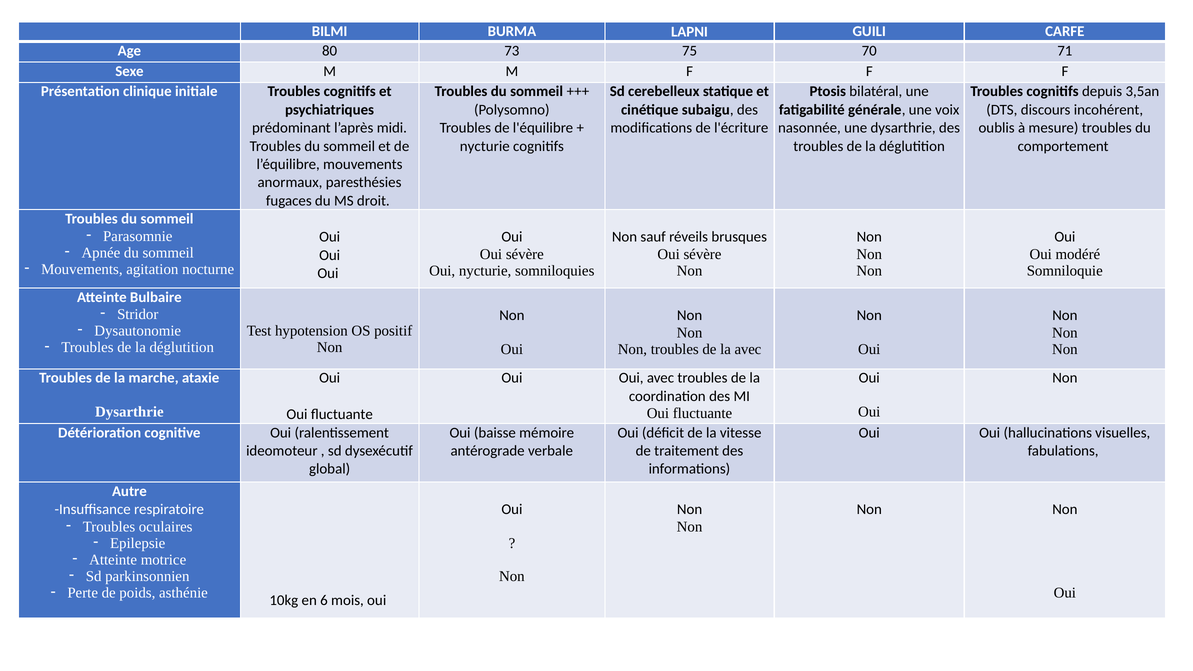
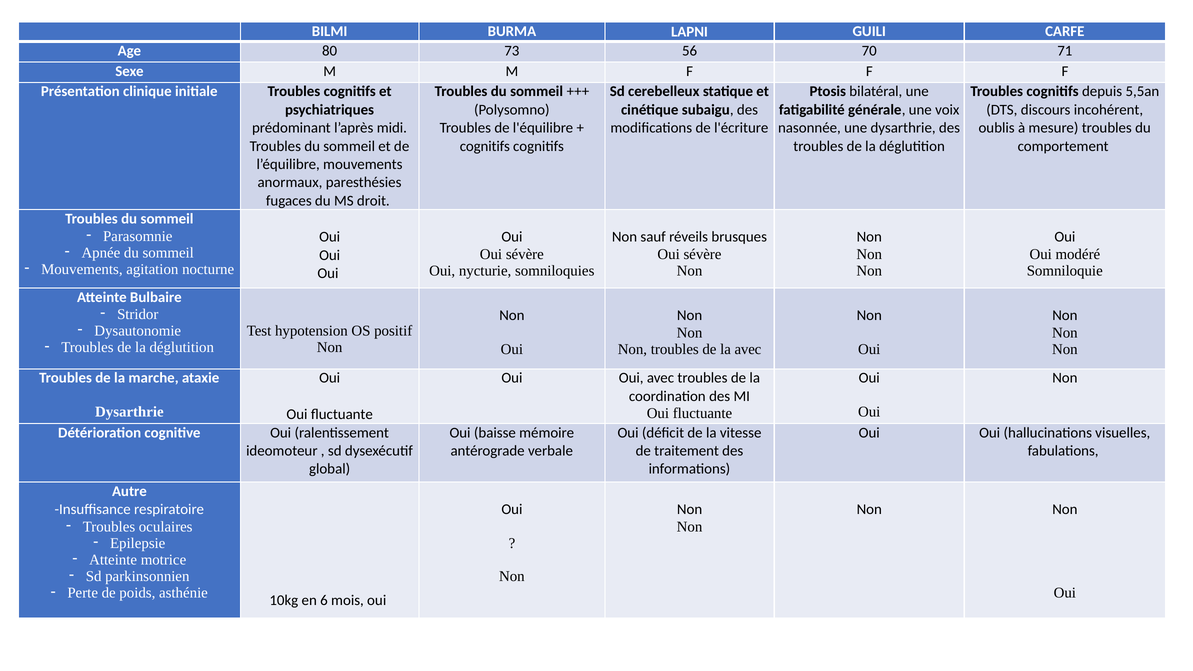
75: 75 -> 56
3,5an: 3,5an -> 5,5an
nycturie at (485, 146): nycturie -> cognitifs
